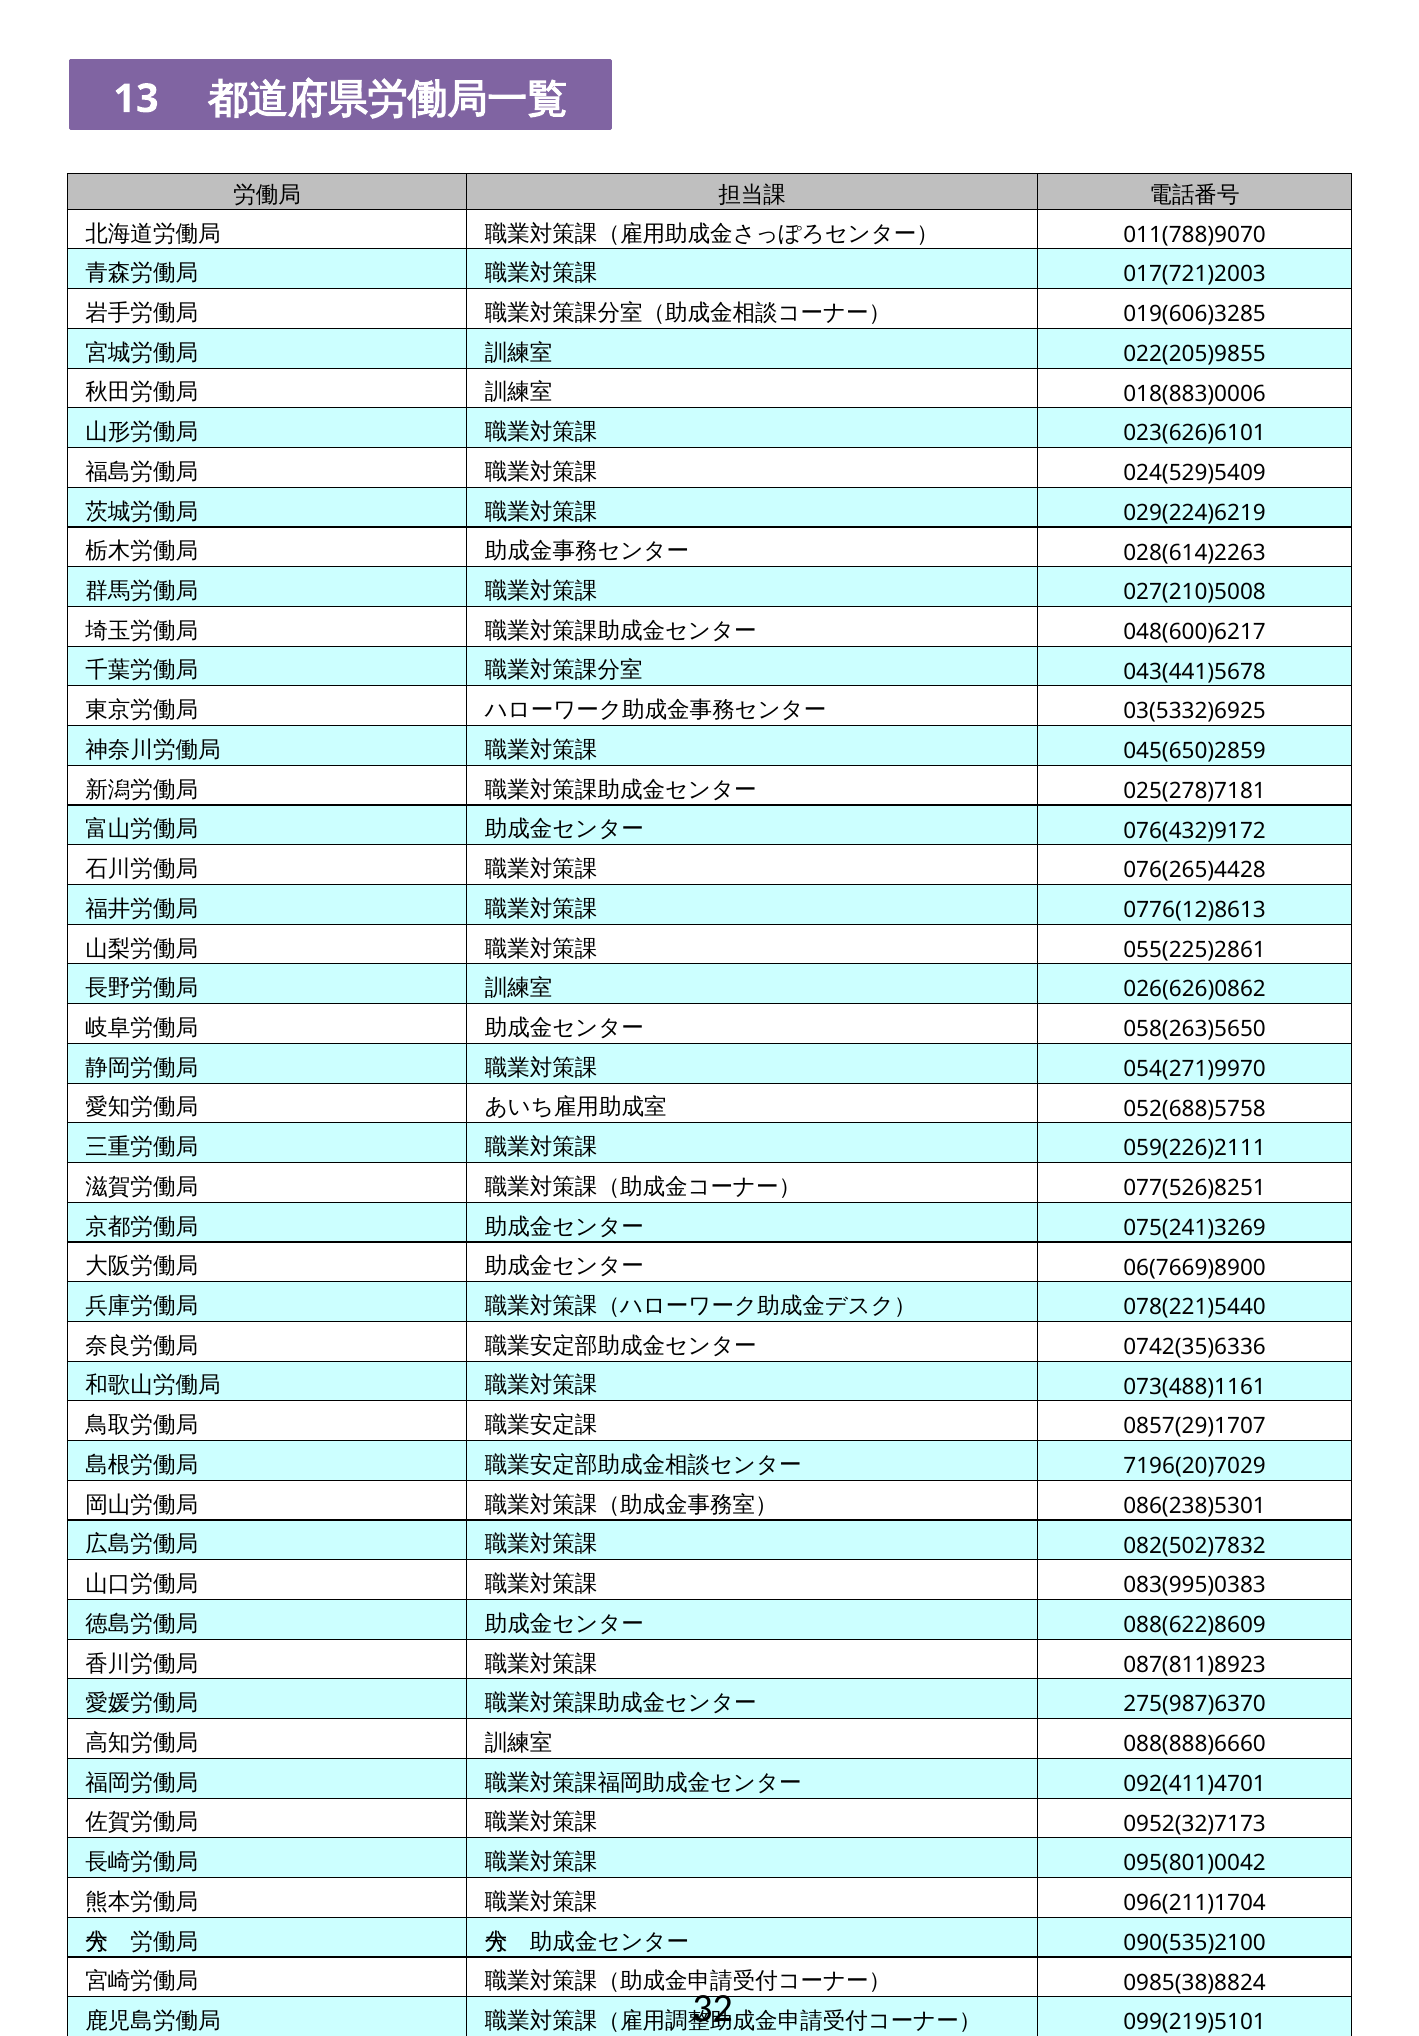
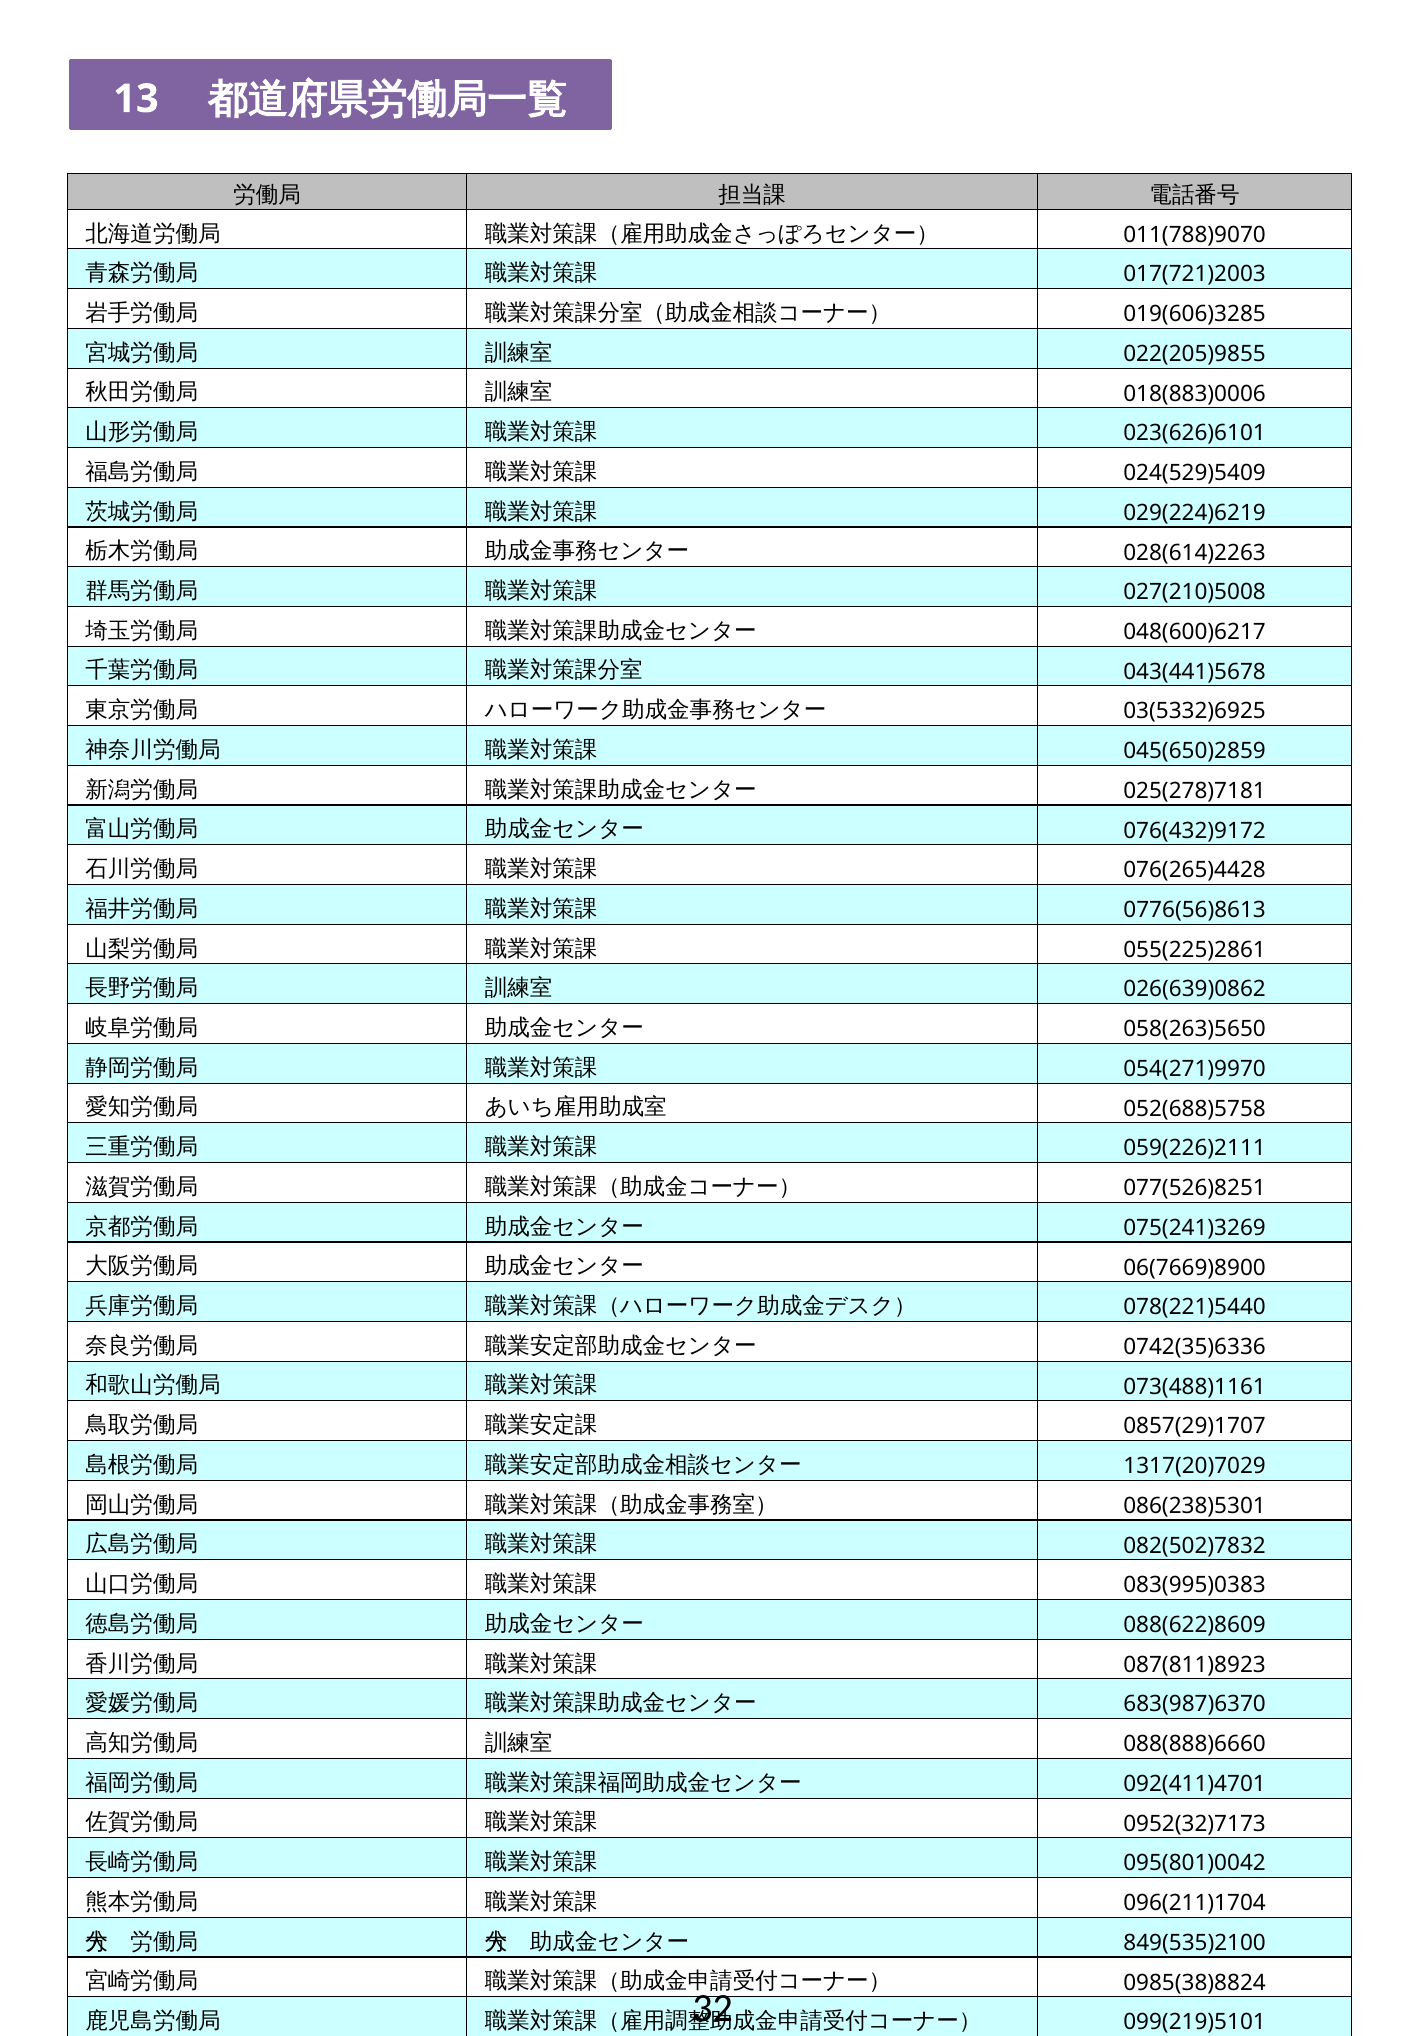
0776(12)8613: 0776(12)8613 -> 0776(56)8613
026(626)0862: 026(626)0862 -> 026(639)0862
7196(20)7029: 7196(20)7029 -> 1317(20)7029
275(987)6370: 275(987)6370 -> 683(987)6370
090(535)2100: 090(535)2100 -> 849(535)2100
